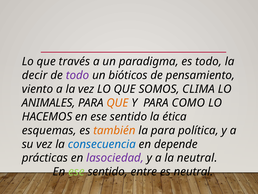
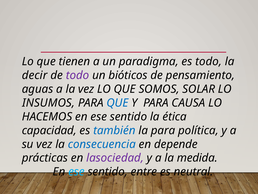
través: través -> tienen
viento: viento -> aguas
CLIMA: CLIMA -> SOLAR
ANIMALES: ANIMALES -> INSUMOS
QUE at (117, 103) colour: orange -> blue
COMO: COMO -> CAUSA
esquemas: esquemas -> capacidad
también colour: orange -> blue
la neutral: neutral -> medida
ese at (76, 171) colour: light green -> light blue
